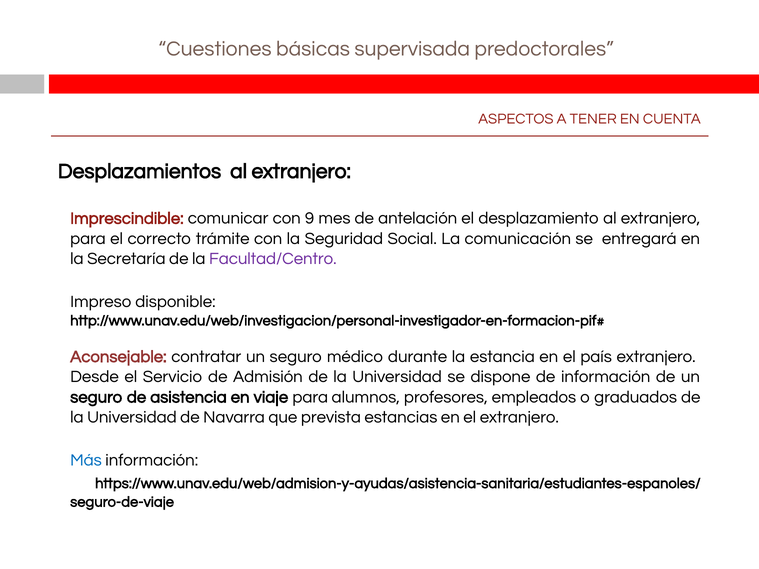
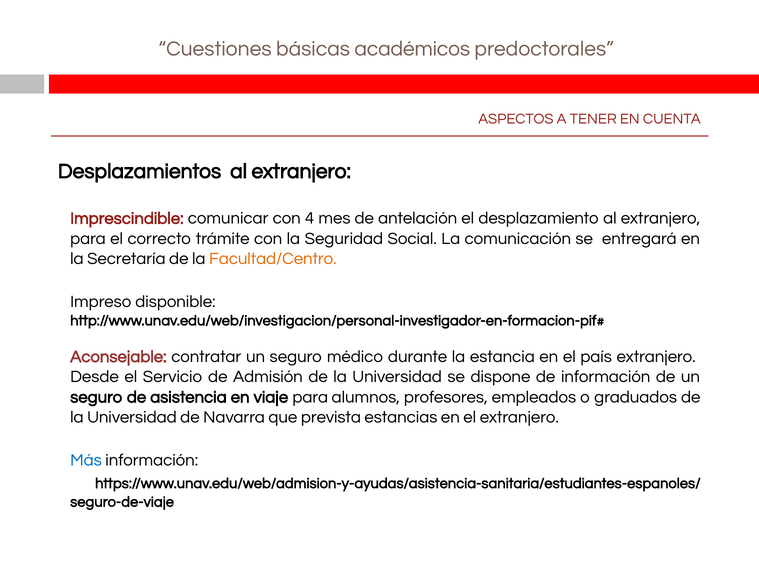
supervisada: supervisada -> académicos
9: 9 -> 4
Facultad/Centro colour: purple -> orange
